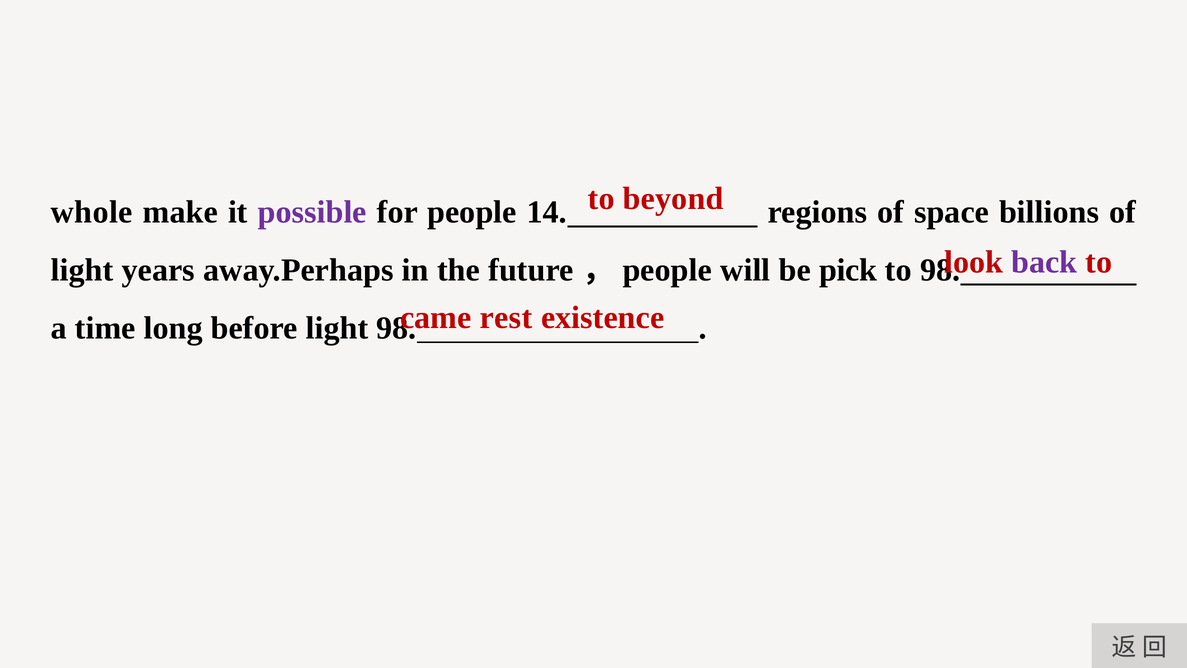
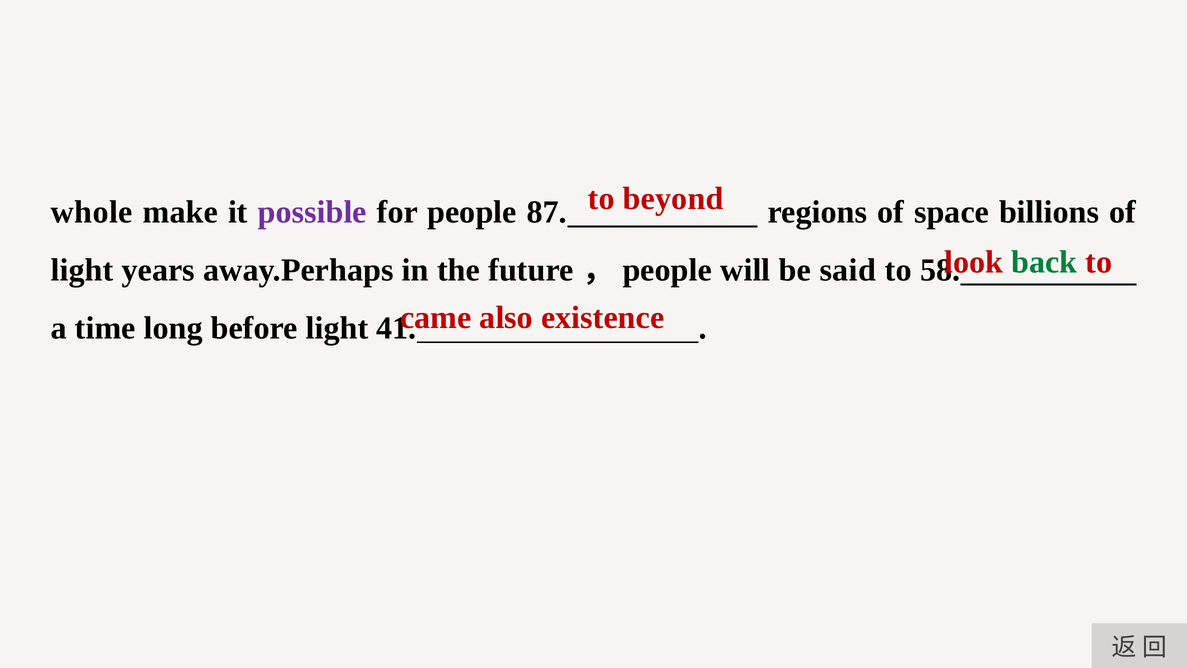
14: 14 -> 87
back colour: purple -> green
pick: pick -> said
to 98: 98 -> 58
rest: rest -> also
light 98: 98 -> 41
